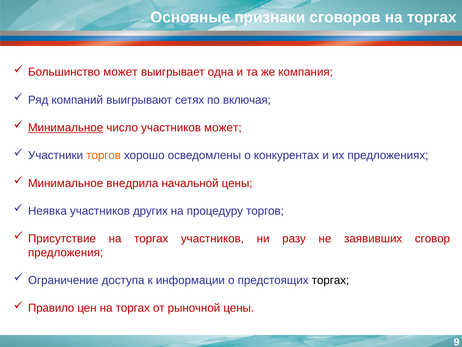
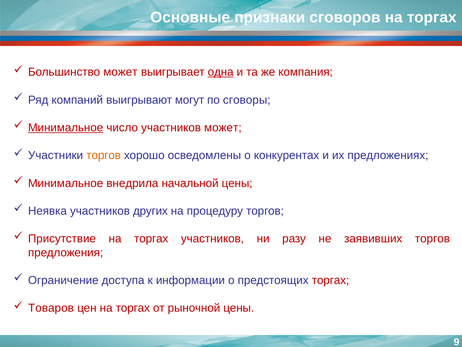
одна underline: none -> present
сетях: сетях -> могут
включая: включая -> сговоры
заявивших сговор: сговор -> торгов
торгах at (330, 280) colour: black -> red
Правило: Правило -> Товаров
